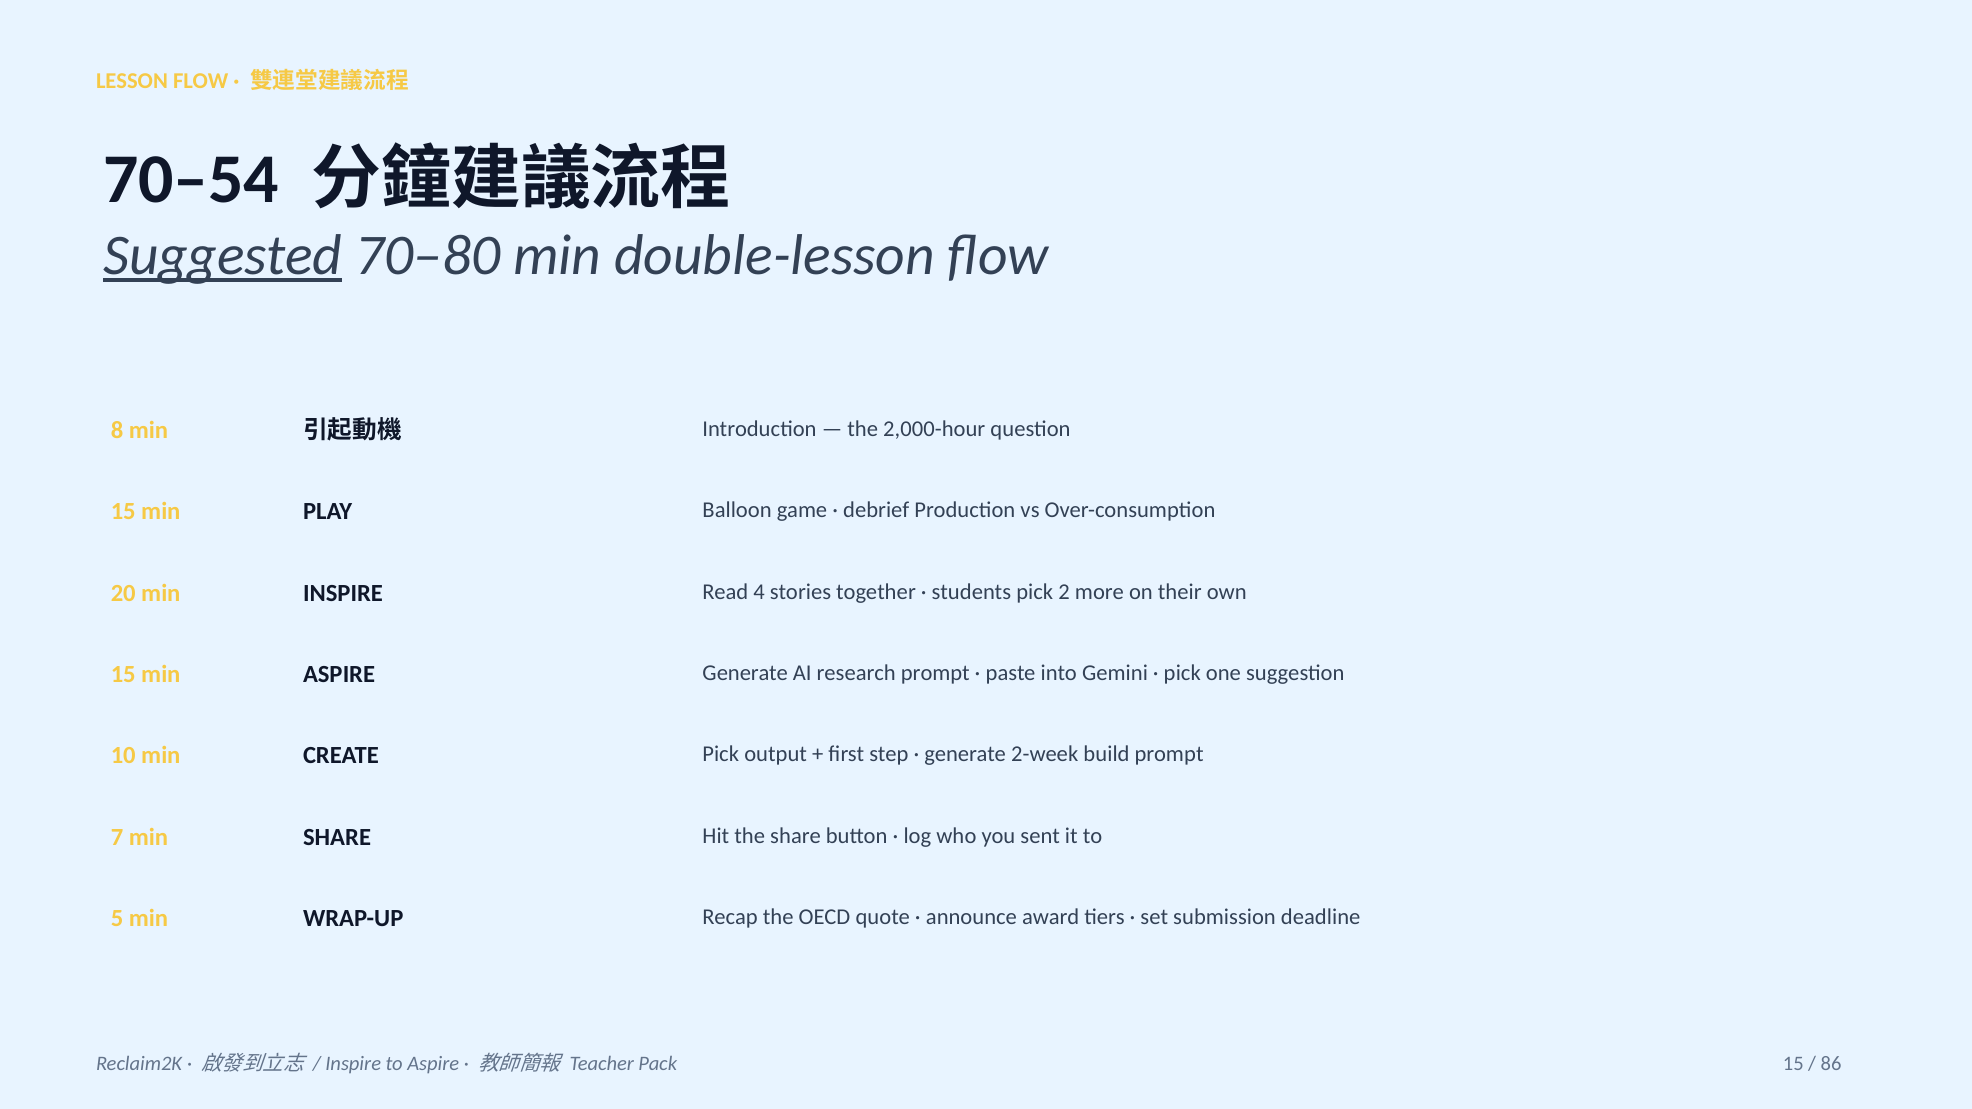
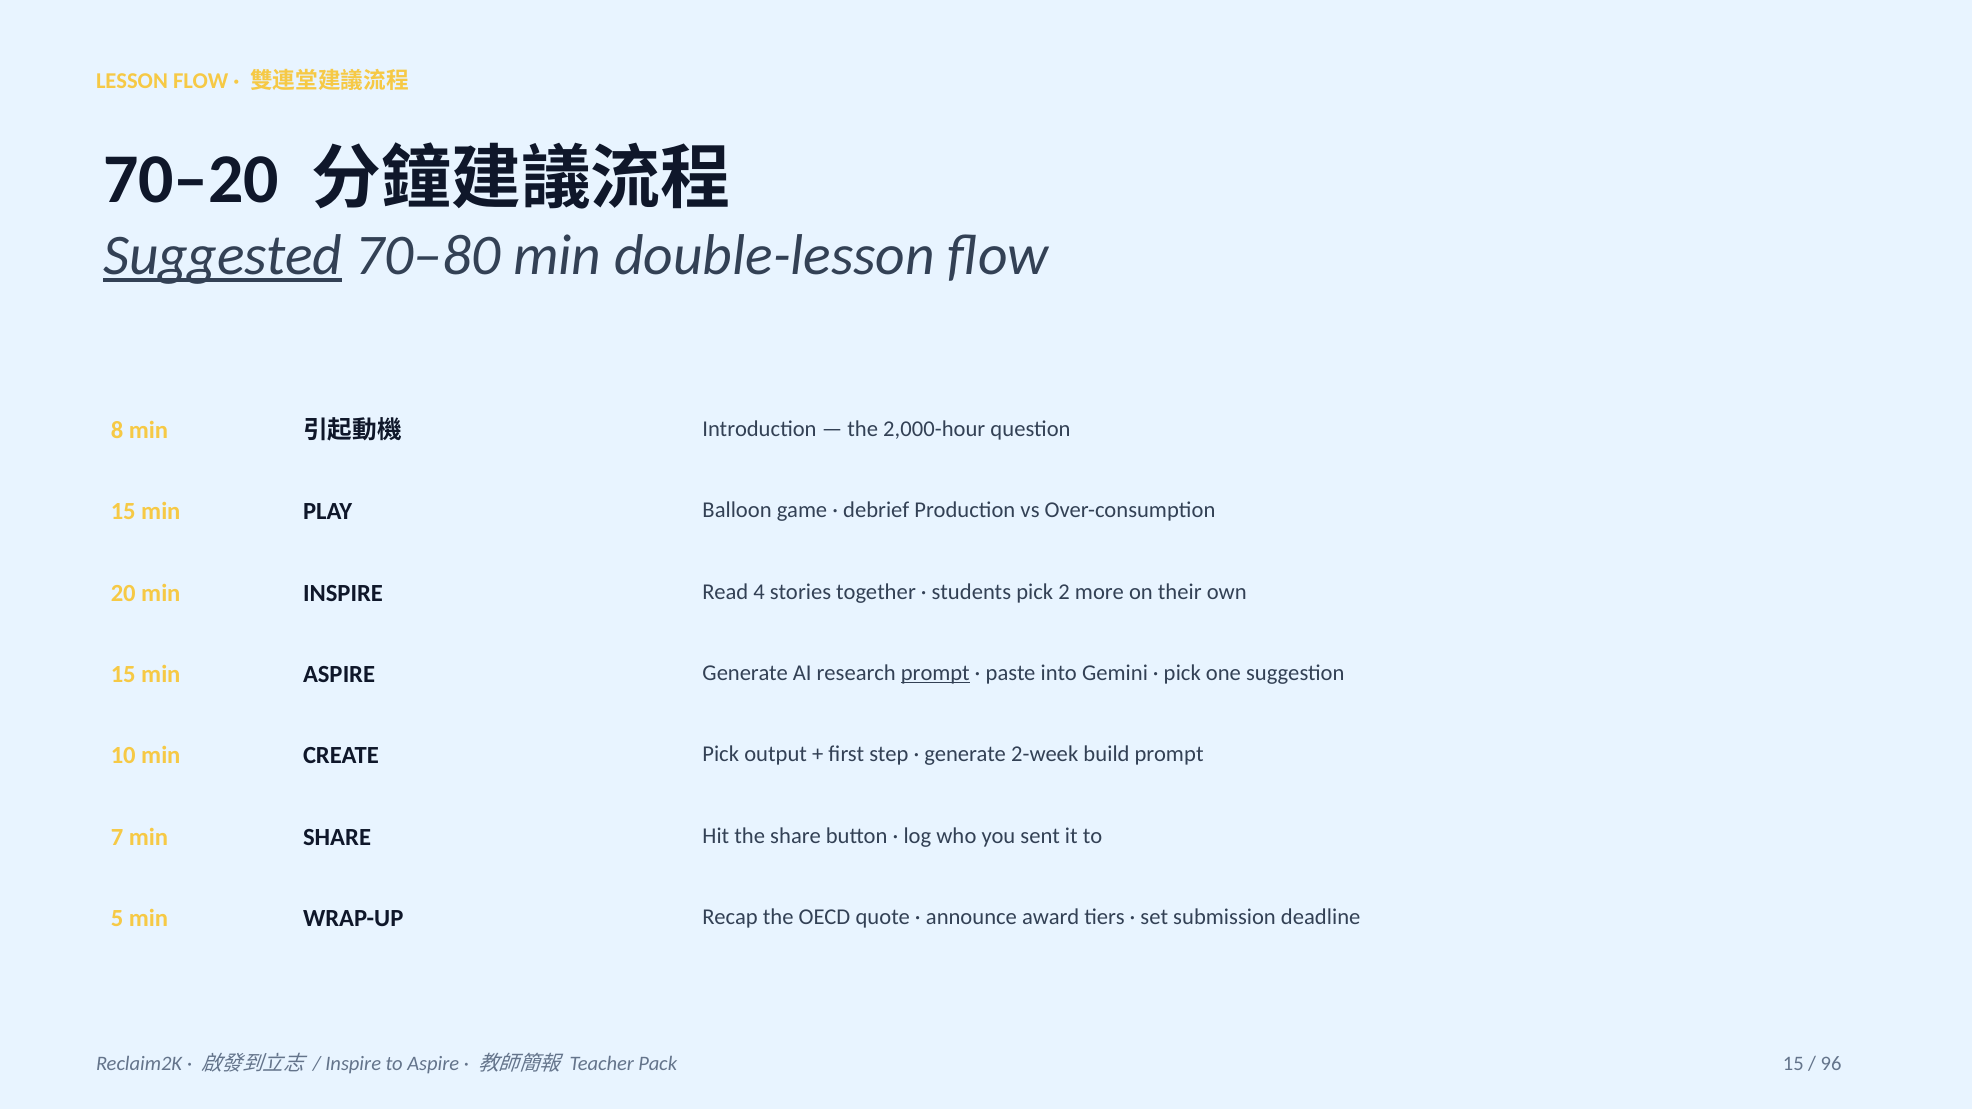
70–54: 70–54 -> 70–20
prompt at (935, 673) underline: none -> present
86: 86 -> 96
